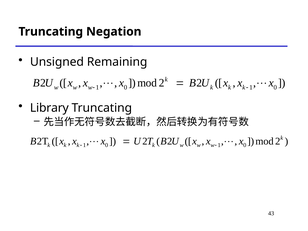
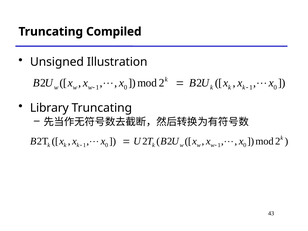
Negation: Negation -> Compiled
Remaining: Remaining -> Illustration
